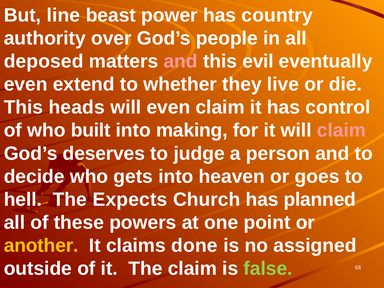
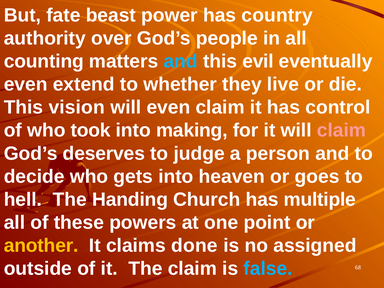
line: line -> fate
deposed: deposed -> counting
and at (181, 61) colour: pink -> light blue
heads: heads -> vision
built: built -> took
Expects: Expects -> Handing
planned: planned -> multiple
false colour: light green -> light blue
